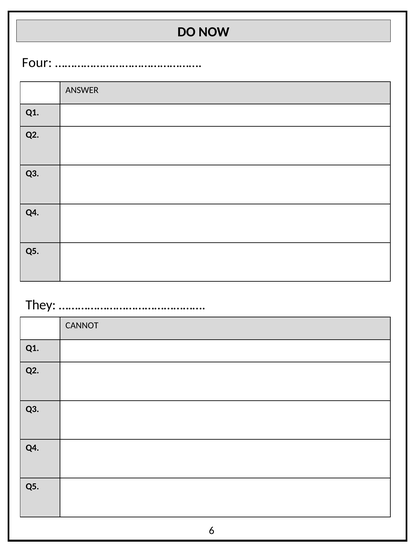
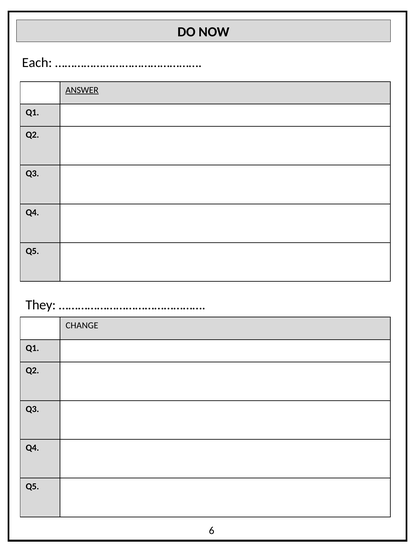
Four: Four -> Each
ANSWER underline: none -> present
CANNOT: CANNOT -> CHANGE
